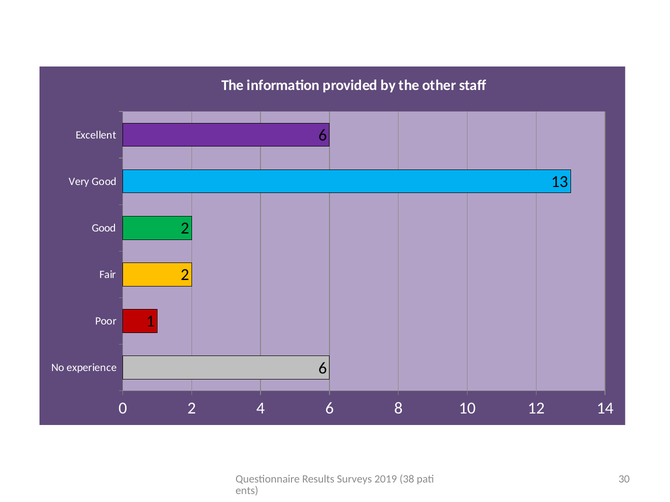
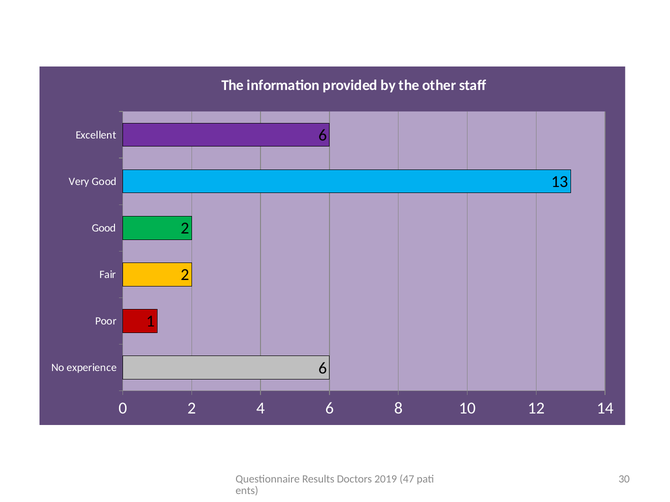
Surveys: Surveys -> Doctors
38: 38 -> 47
